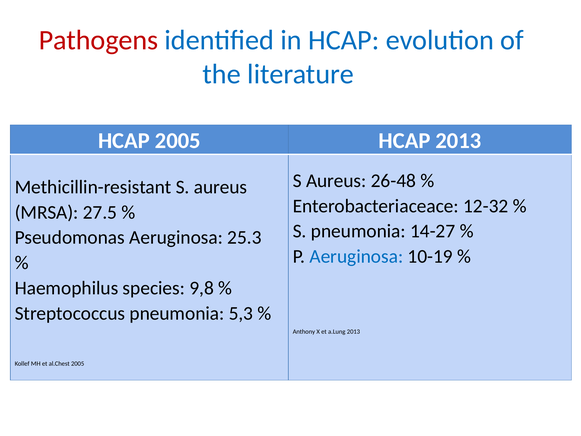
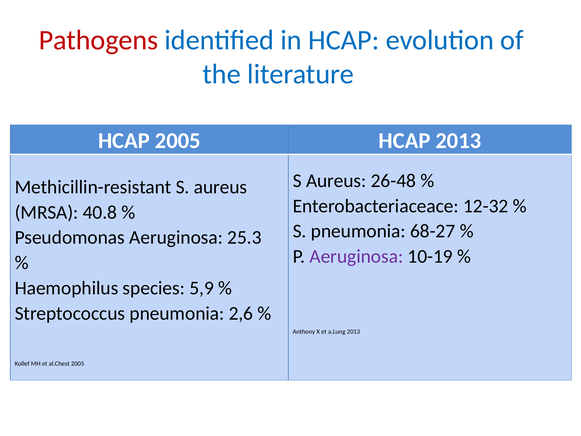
27.5: 27.5 -> 40.8
14-27: 14-27 -> 68-27
Aeruginosa at (356, 256) colour: blue -> purple
9,8: 9,8 -> 5,9
5,3: 5,3 -> 2,6
